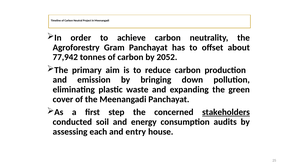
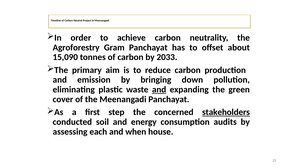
77,942: 77,942 -> 15,090
2052: 2052 -> 2033
and at (159, 90) underline: none -> present
entry: entry -> when
